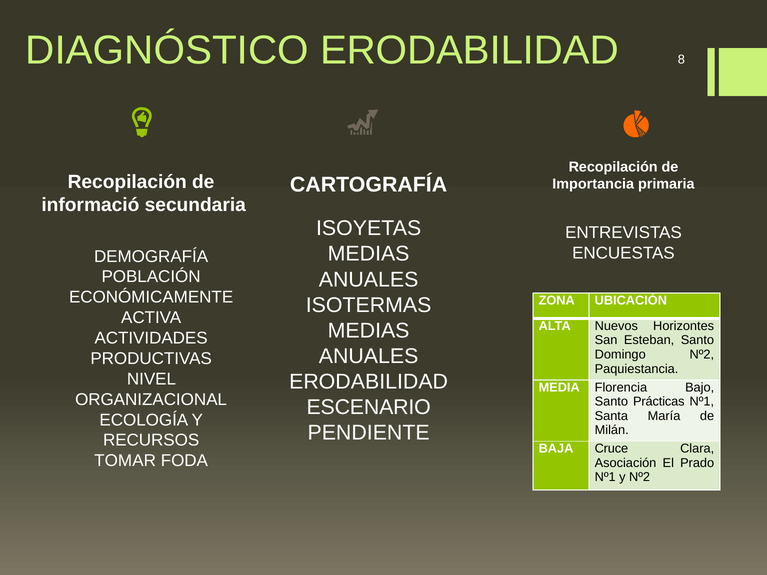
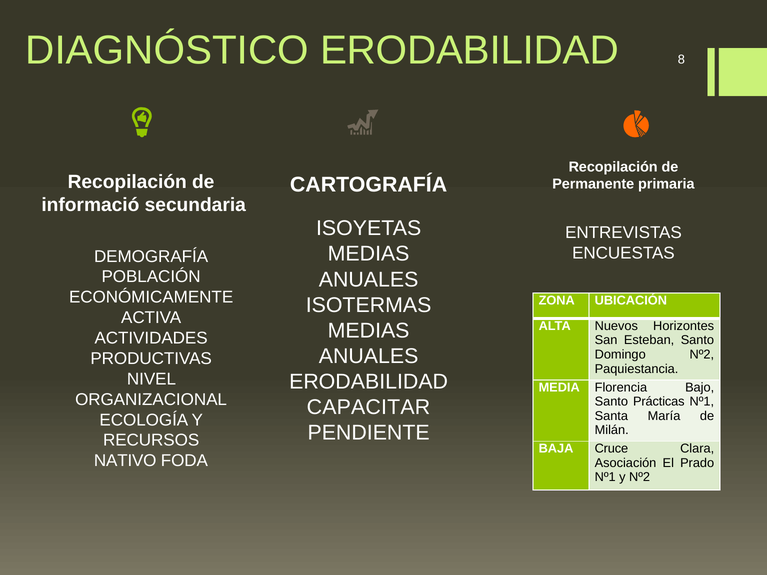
Importancia: Importancia -> Permanente
ESCENARIO: ESCENARIO -> CAPACITAR
TOMAR: TOMAR -> NATIVO
